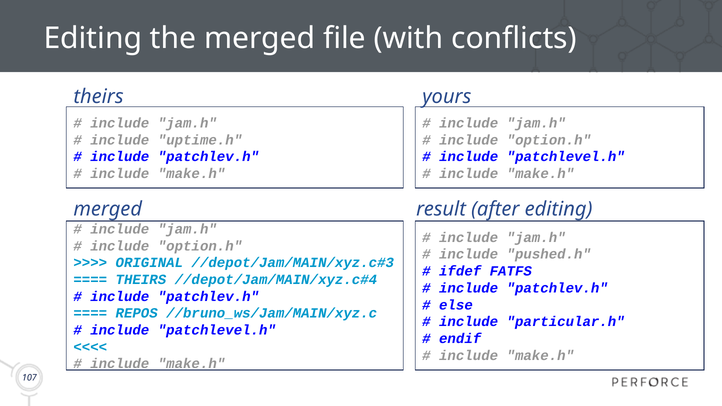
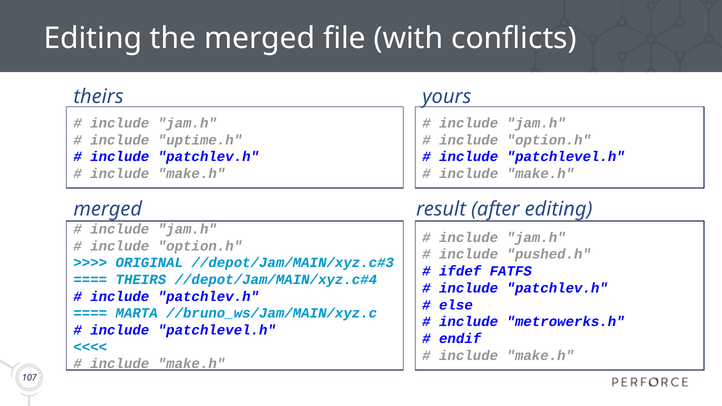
REPOS: REPOS -> MARTA
particular.h: particular.h -> metrowerks.h
